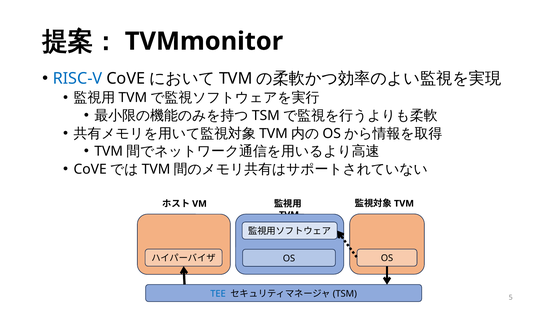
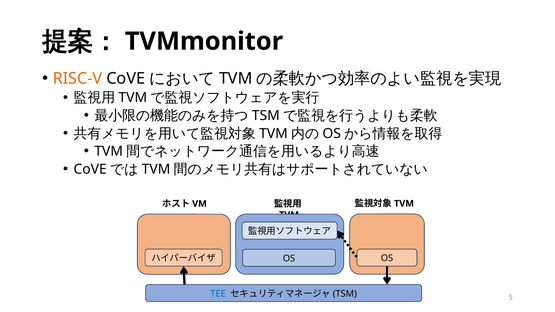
RISC-V colour: blue -> orange
